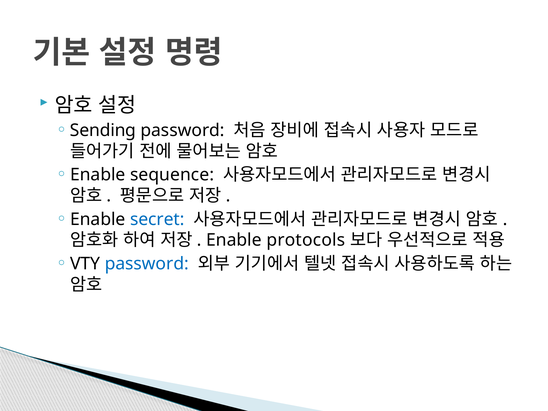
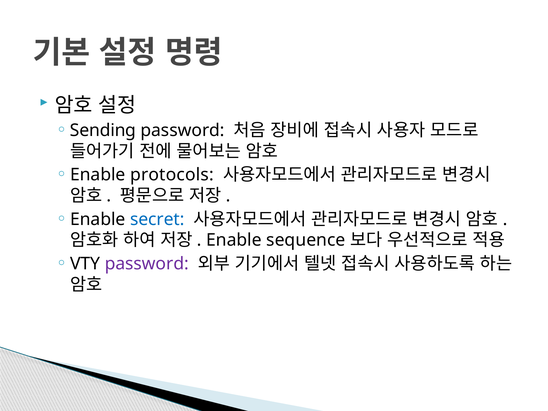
sequence: sequence -> protocols
protocols: protocols -> sequence
password at (147, 264) colour: blue -> purple
